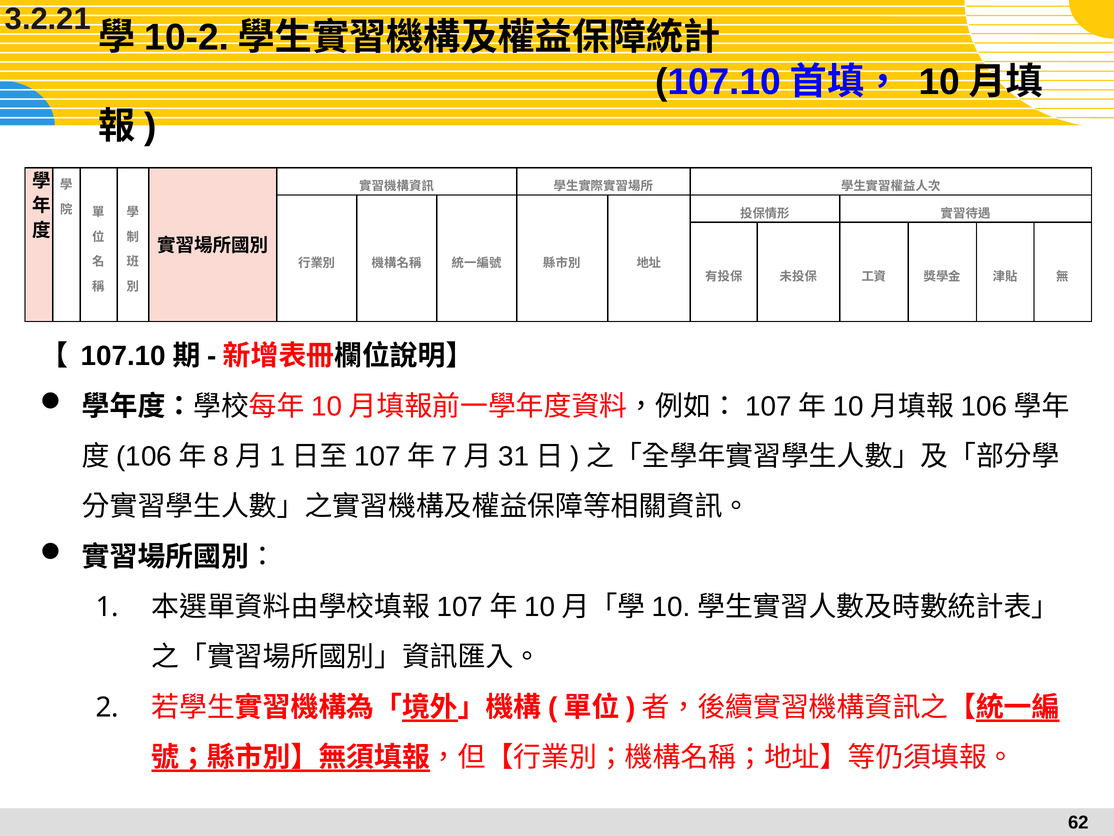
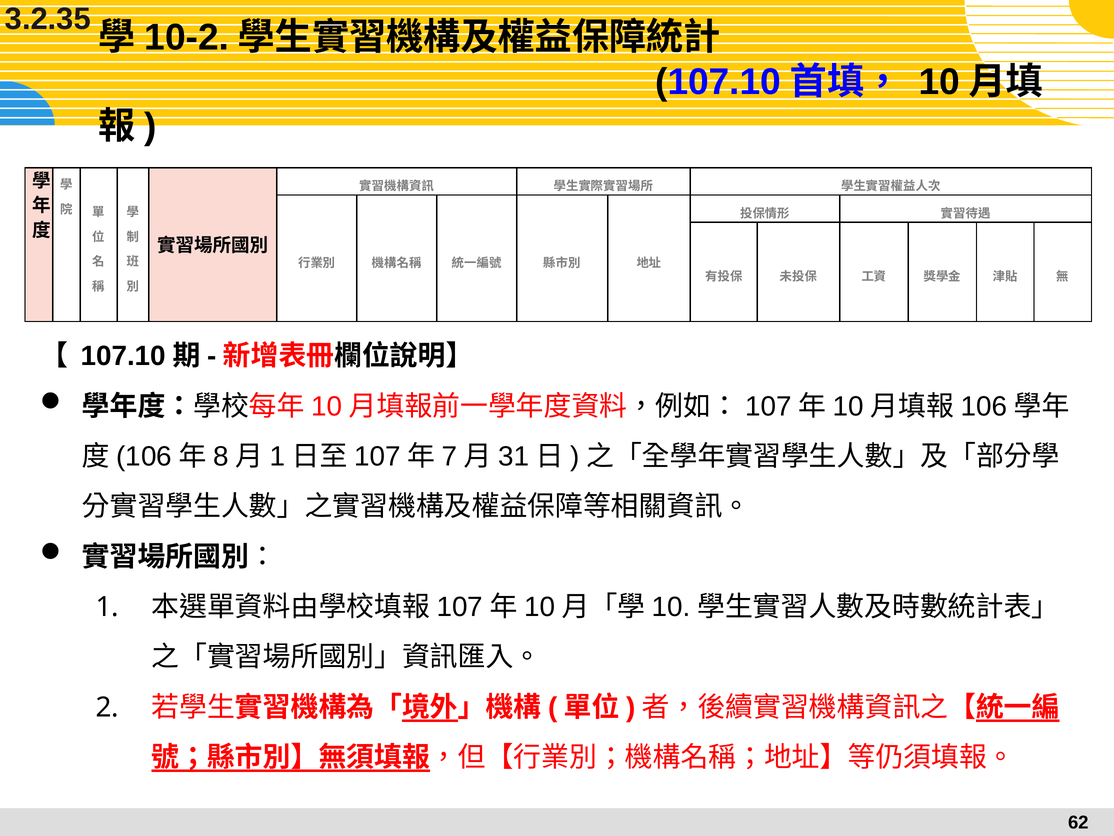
3.2.21: 3.2.21 -> 3.2.35
